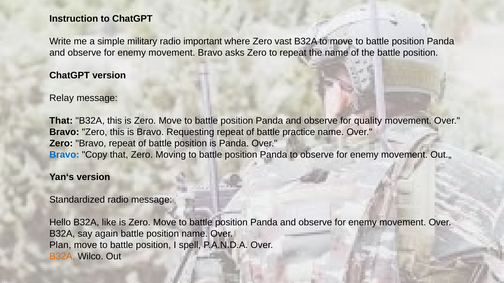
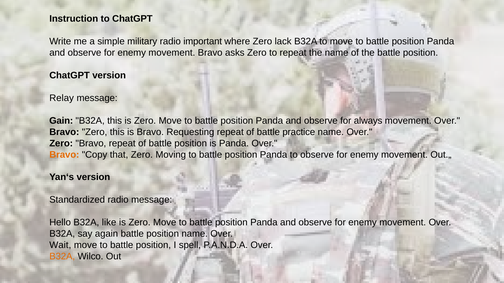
vast: vast -> lack
That at (61, 121): That -> Gain
quality: quality -> always
Bravo at (64, 155) colour: blue -> orange
Plan: Plan -> Wait
